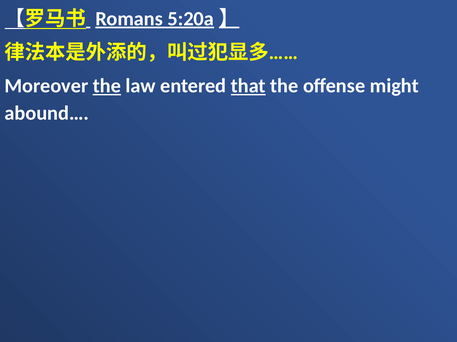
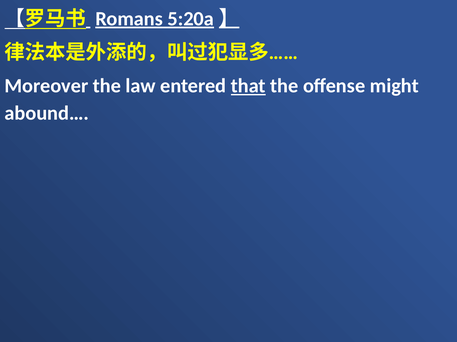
the at (107, 86) underline: present -> none
